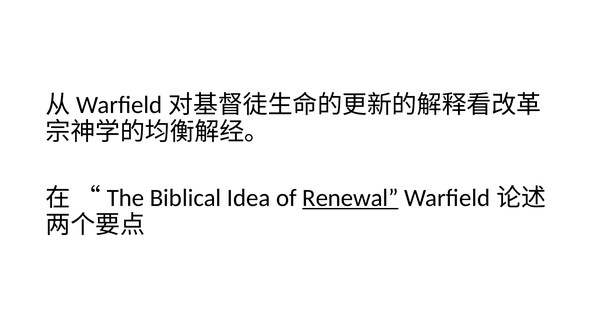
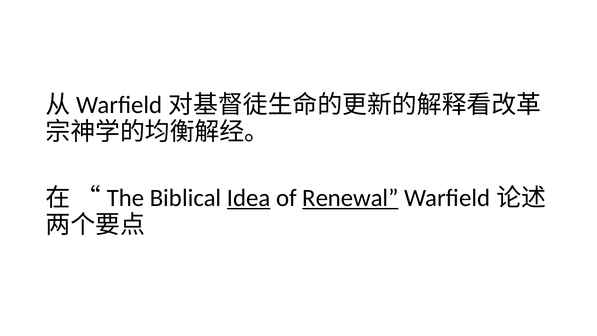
Idea underline: none -> present
